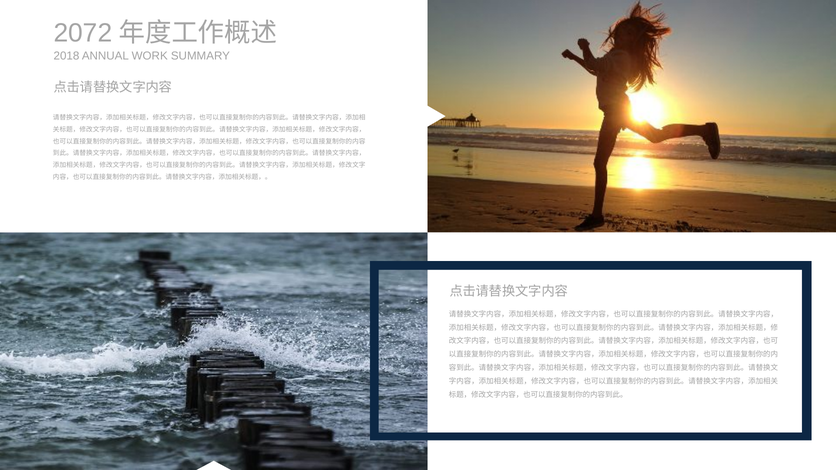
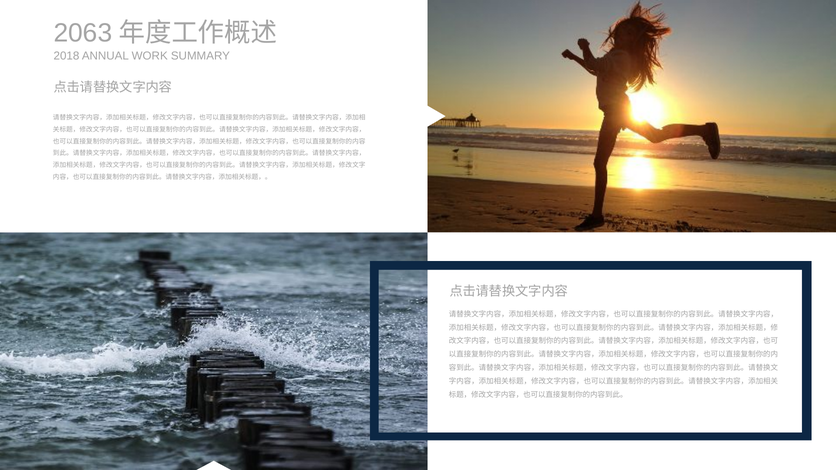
2072: 2072 -> 2063
